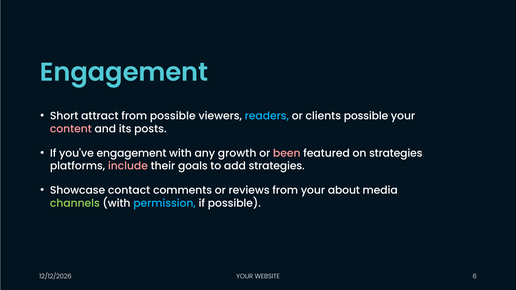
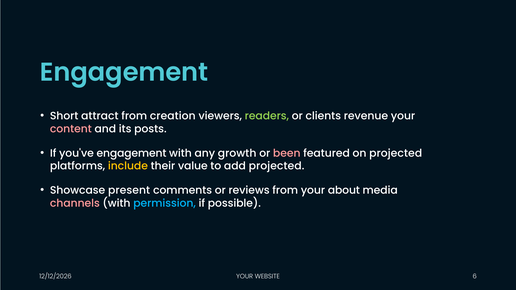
from possible: possible -> creation
readers colour: light blue -> light green
clients possible: possible -> revenue
on strategies: strategies -> projected
include colour: pink -> yellow
goals: goals -> value
add strategies: strategies -> projected
contact: contact -> present
channels colour: light green -> pink
